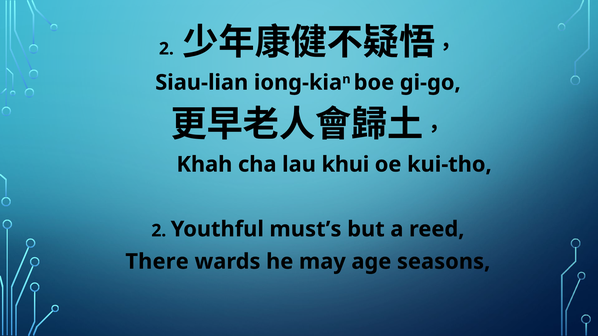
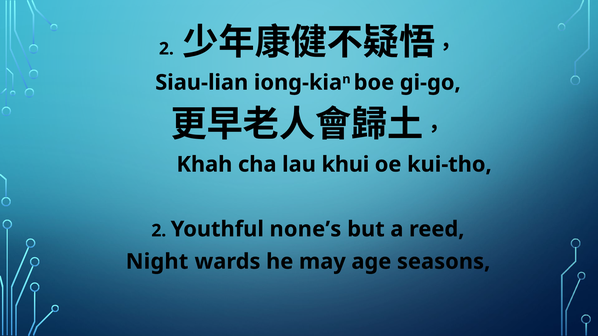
must’s: must’s -> none’s
There: There -> Night
